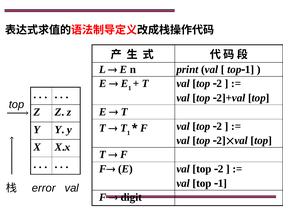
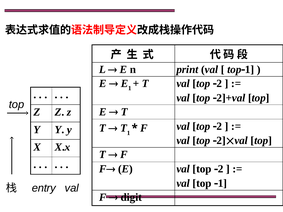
error: error -> entry
